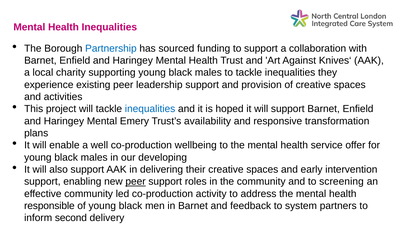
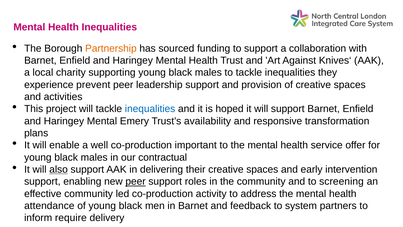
Partnership colour: blue -> orange
existing: existing -> prevent
wellbeing: wellbeing -> important
developing: developing -> contractual
also underline: none -> present
responsible: responsible -> attendance
second: second -> require
